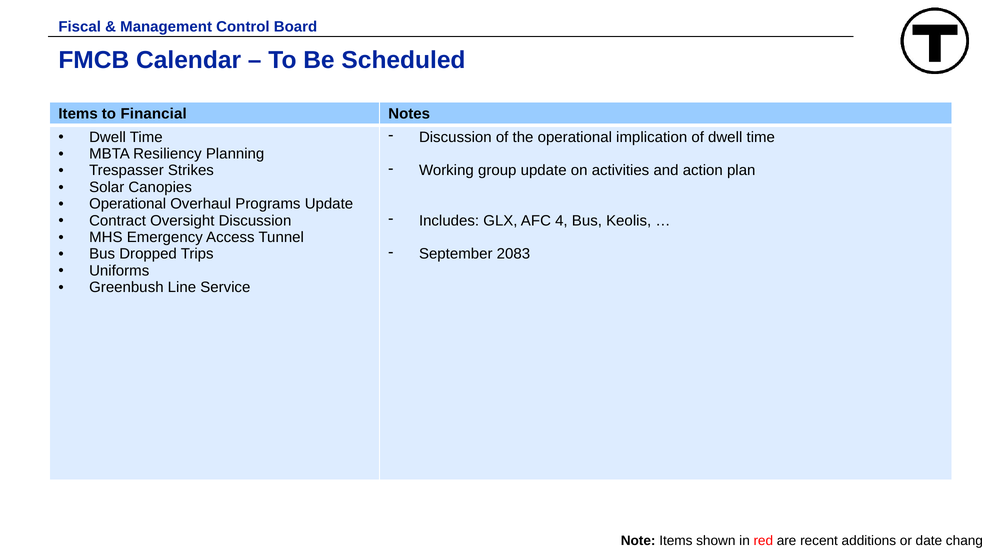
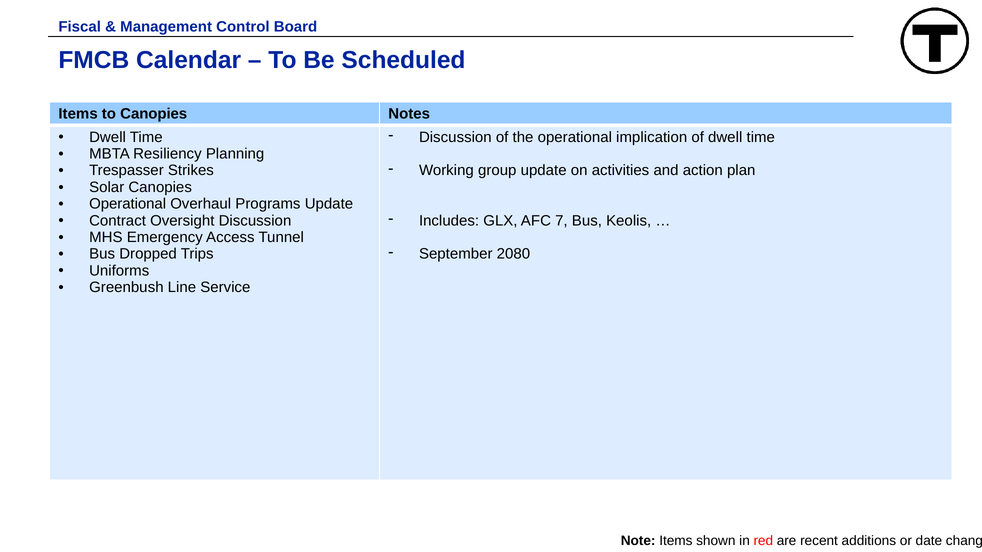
to Financial: Financial -> Canopies
4: 4 -> 7
2083: 2083 -> 2080
